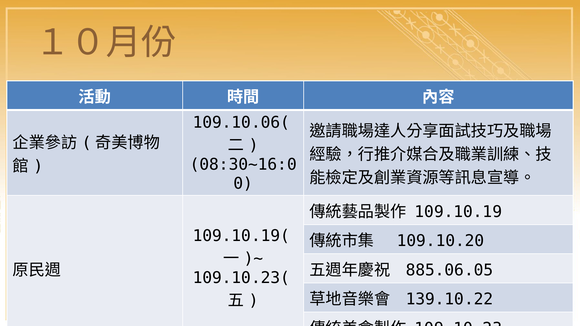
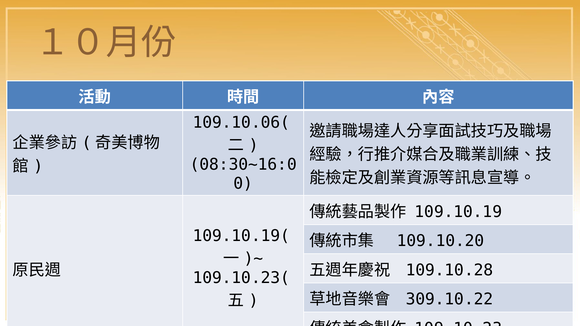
885.06.05: 885.06.05 -> 109.10.28
139.10.22: 139.10.22 -> 309.10.22
